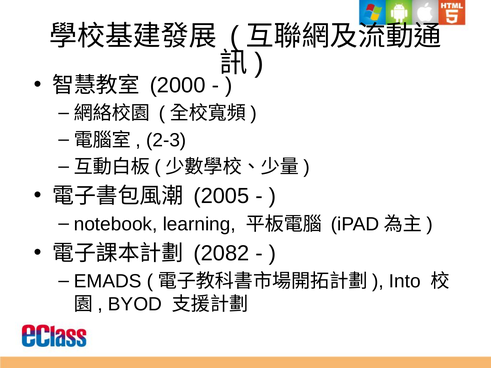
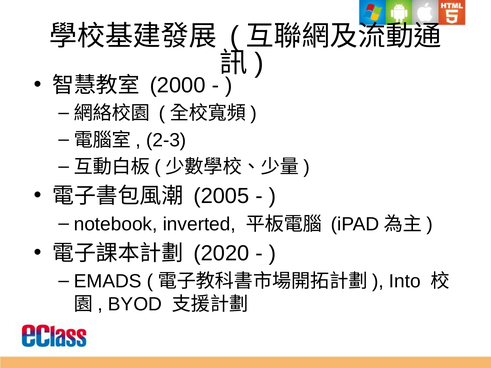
learning: learning -> inverted
2082: 2082 -> 2020
